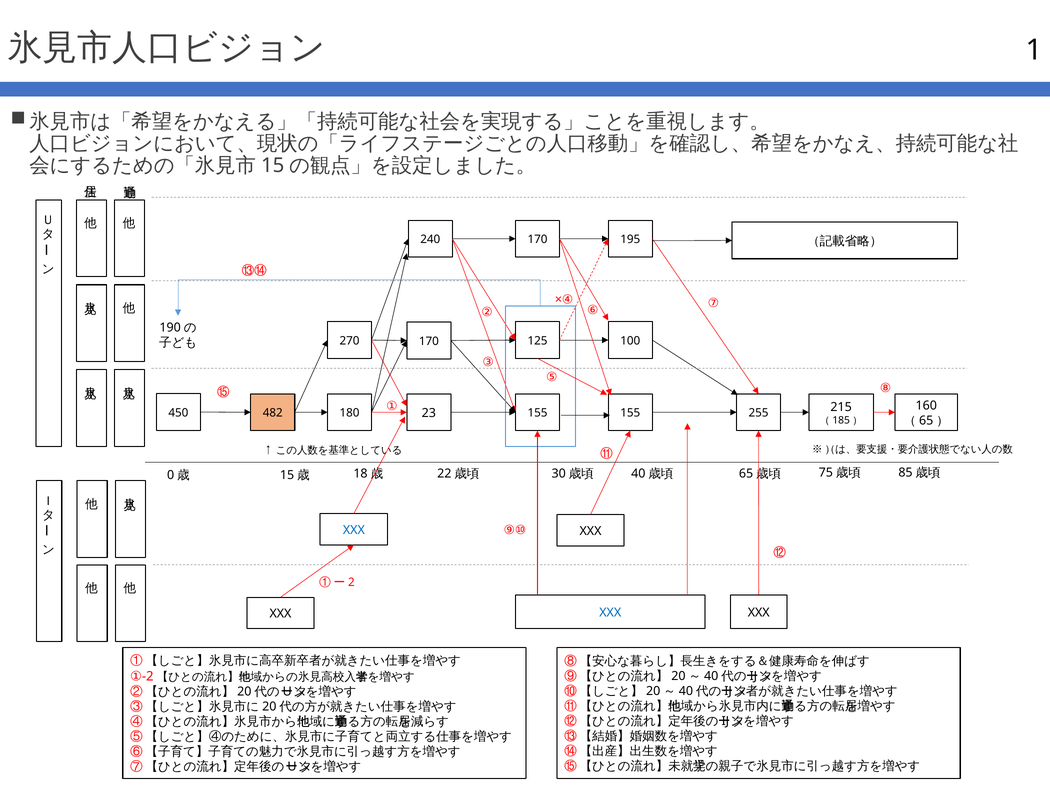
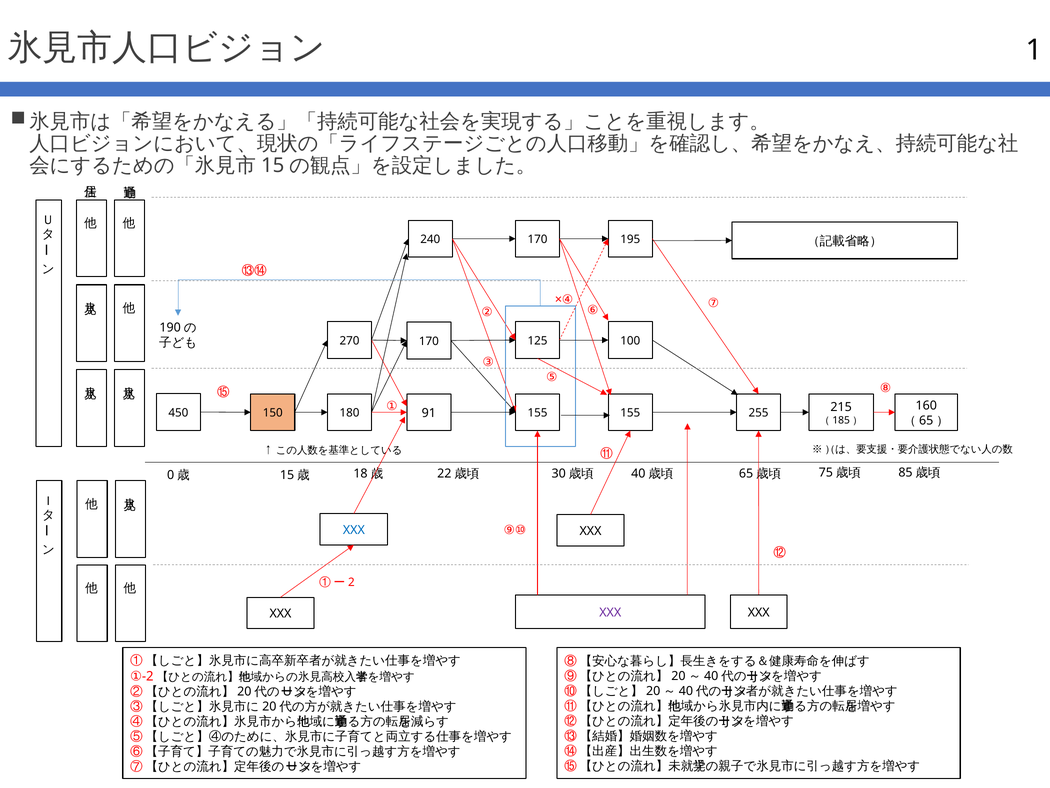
482: 482 -> 150
23: 23 -> 91
XXX at (610, 612) colour: blue -> purple
